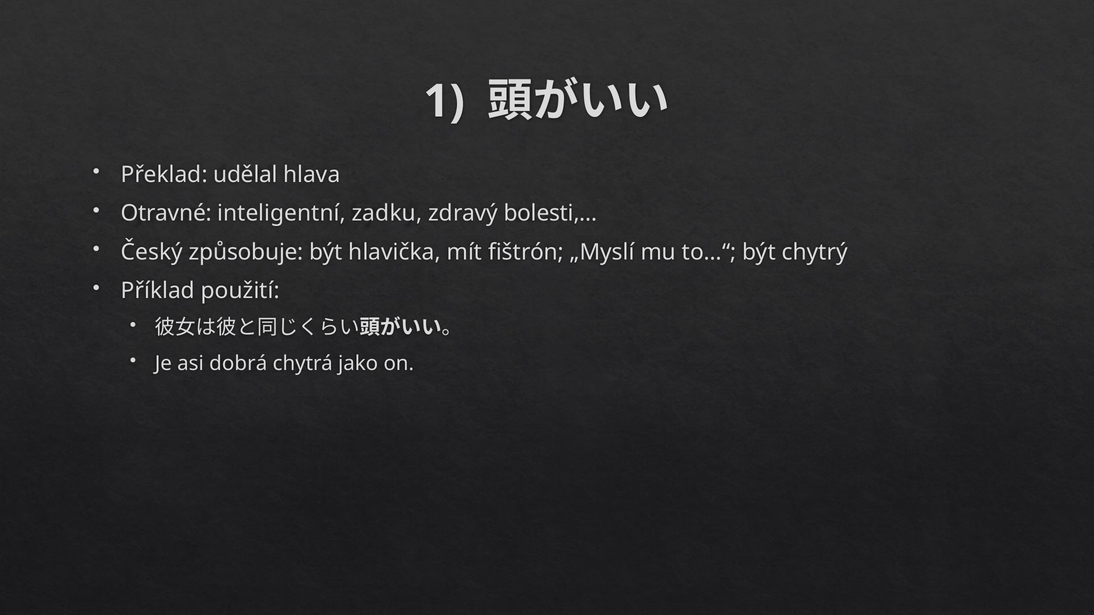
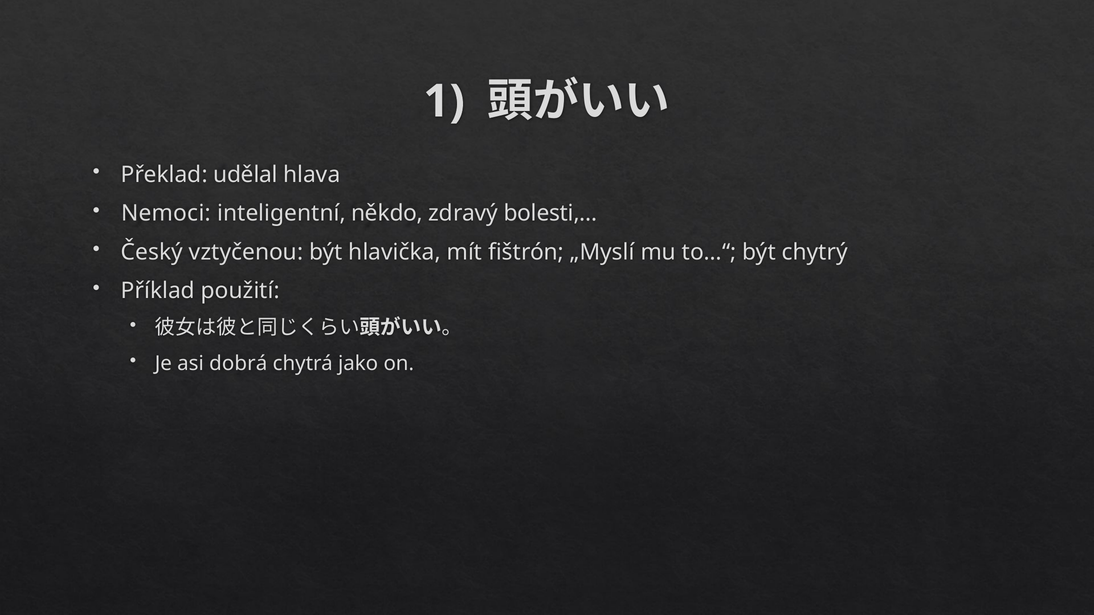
Otravné: Otravné -> Nemoci
zadku: zadku -> někdo
způsobuje: způsobuje -> vztyčenou
